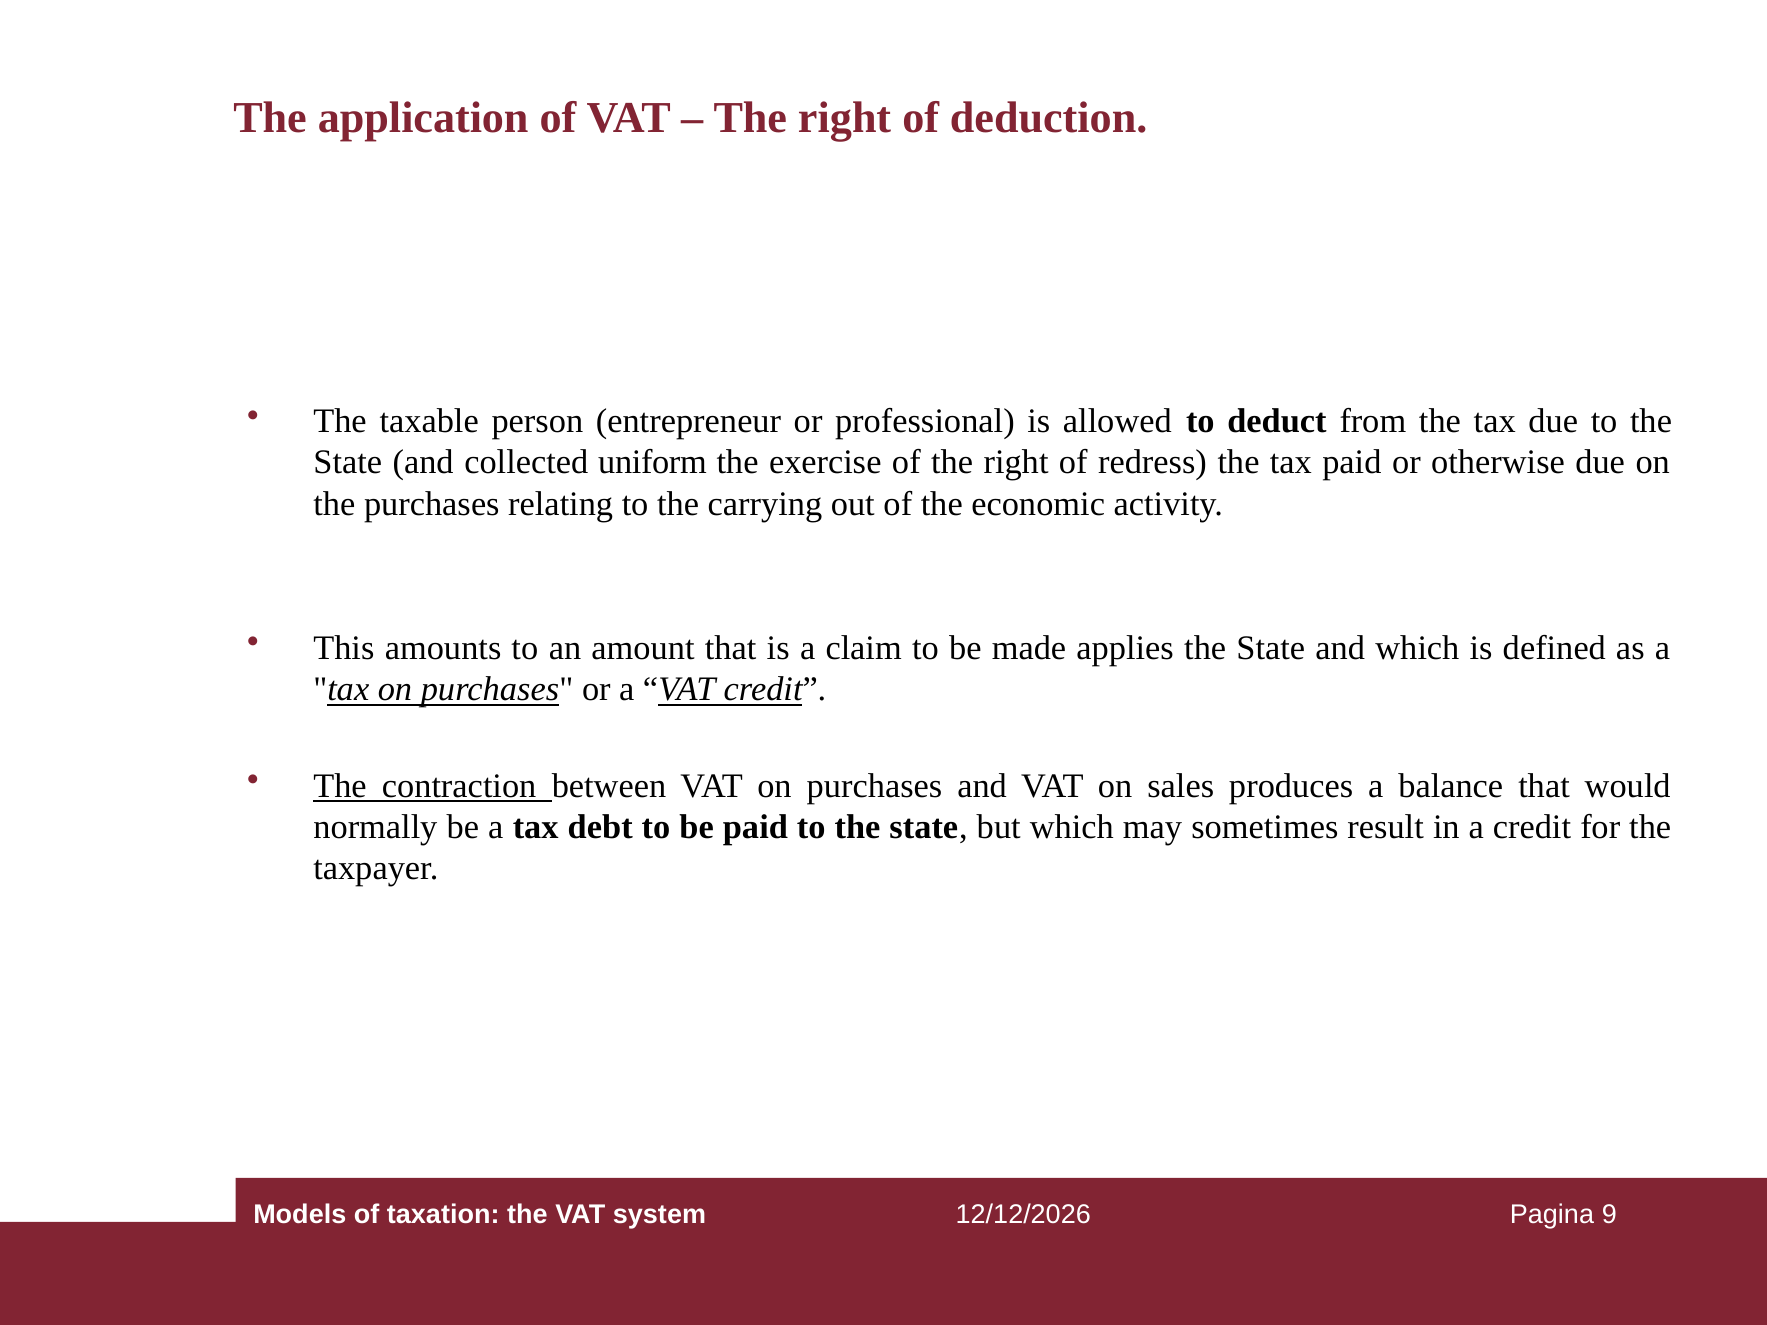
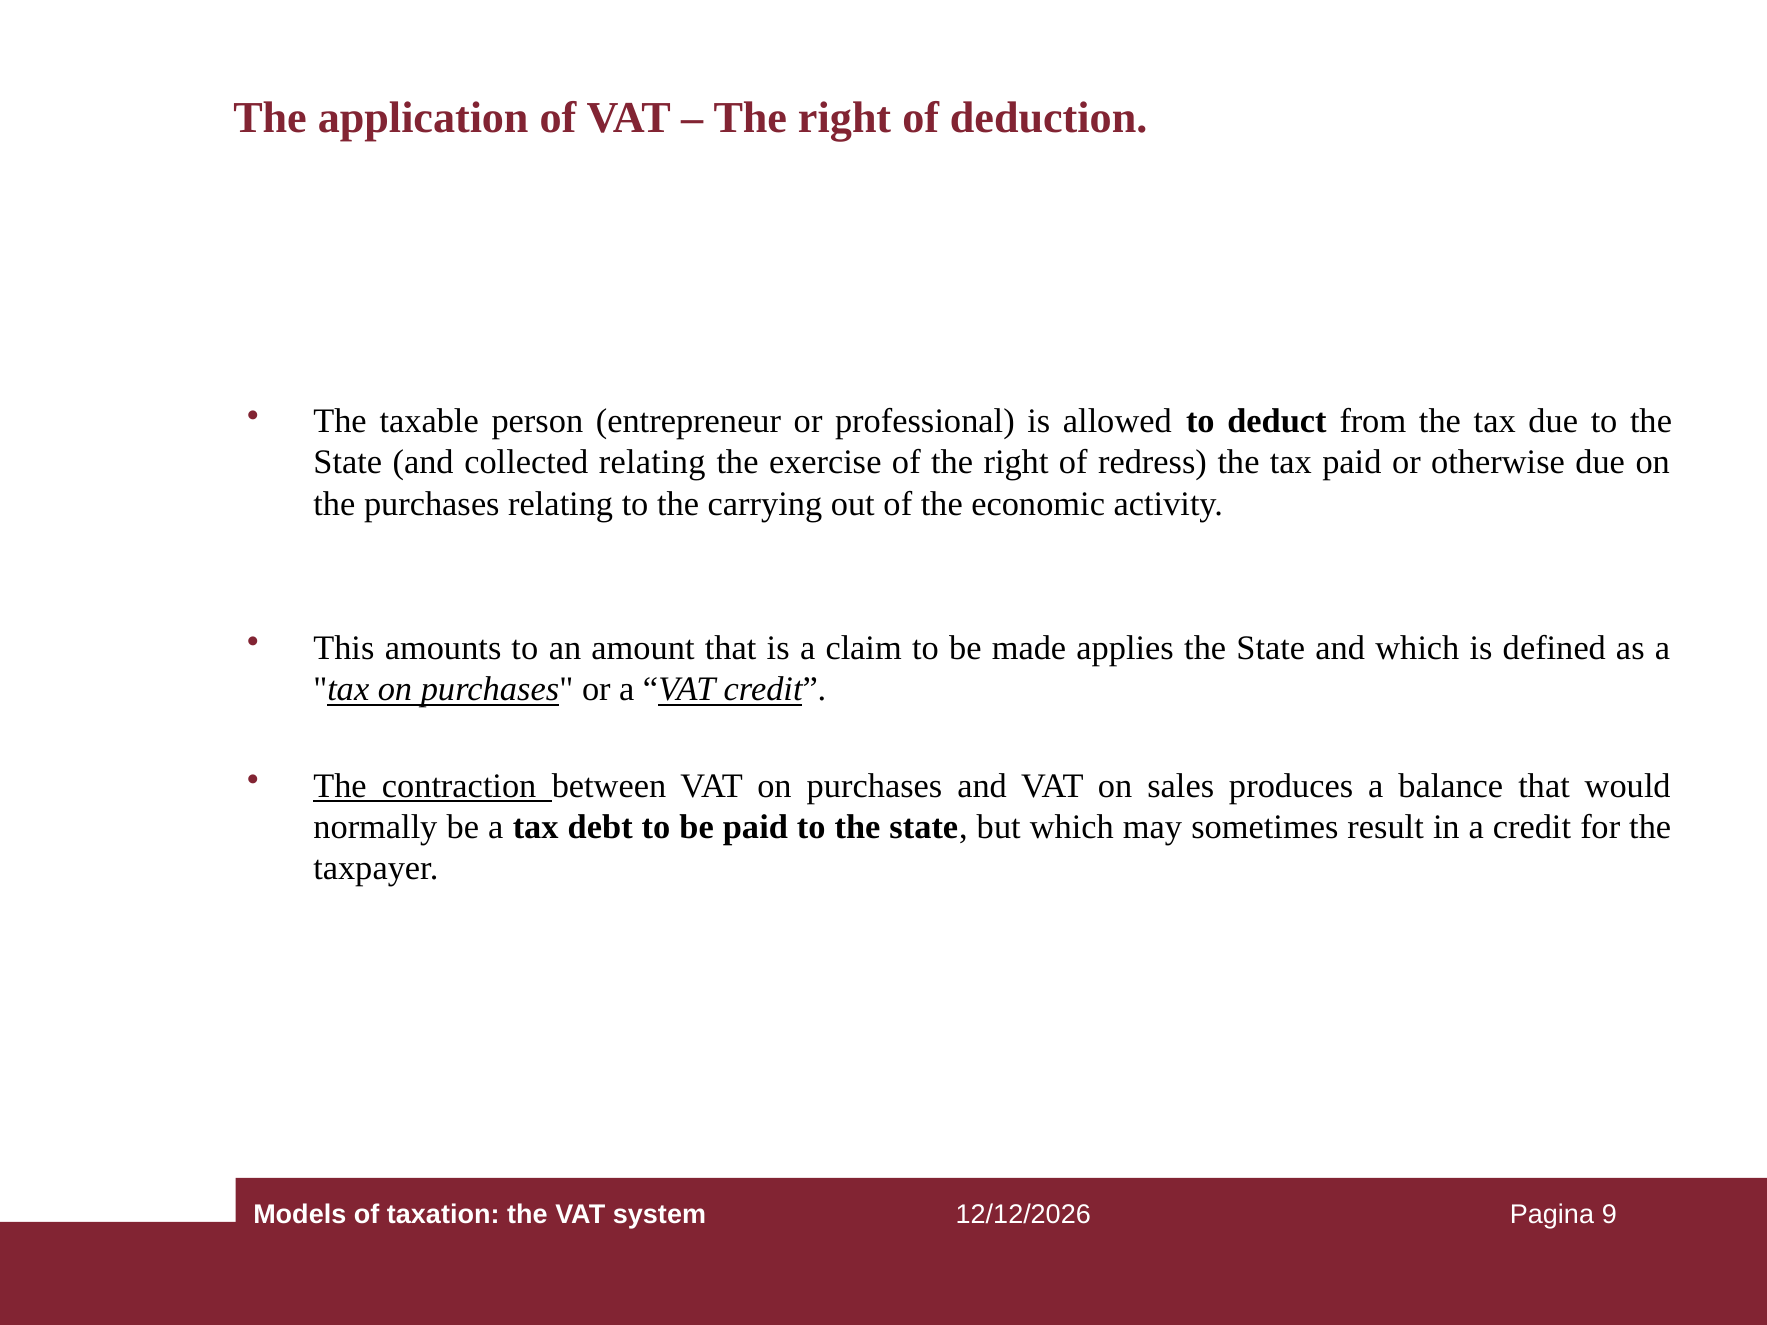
collected uniform: uniform -> relating
